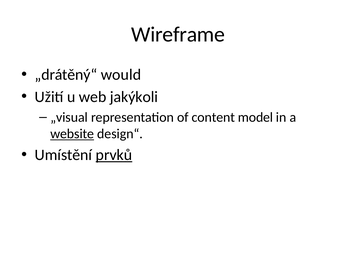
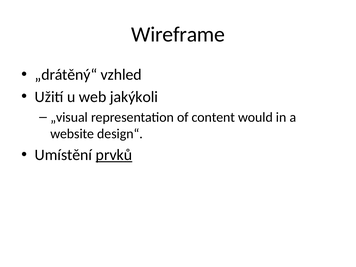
would: would -> vzhled
model: model -> would
website underline: present -> none
